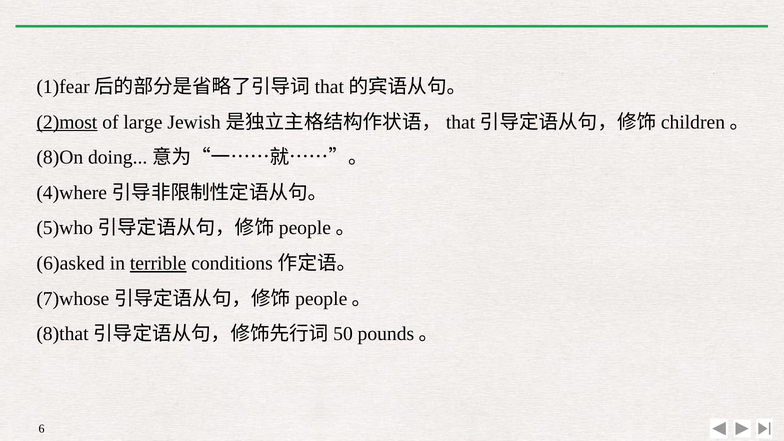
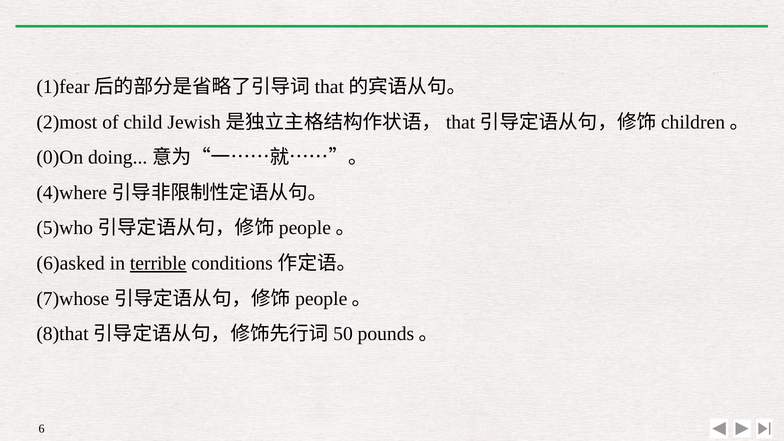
2)most underline: present -> none
large: large -> child
8)On: 8)On -> 0)On
